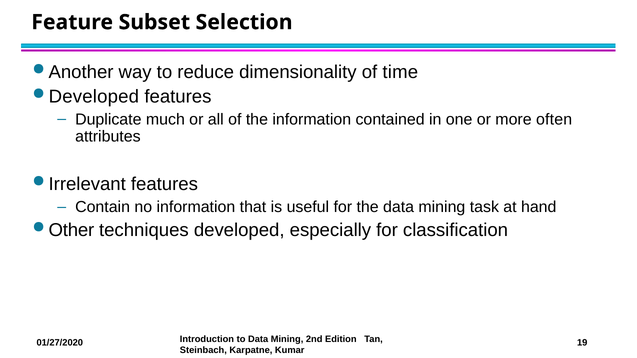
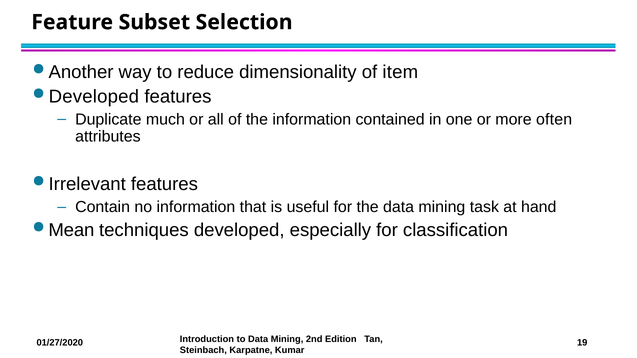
time: time -> item
Other: Other -> Mean
